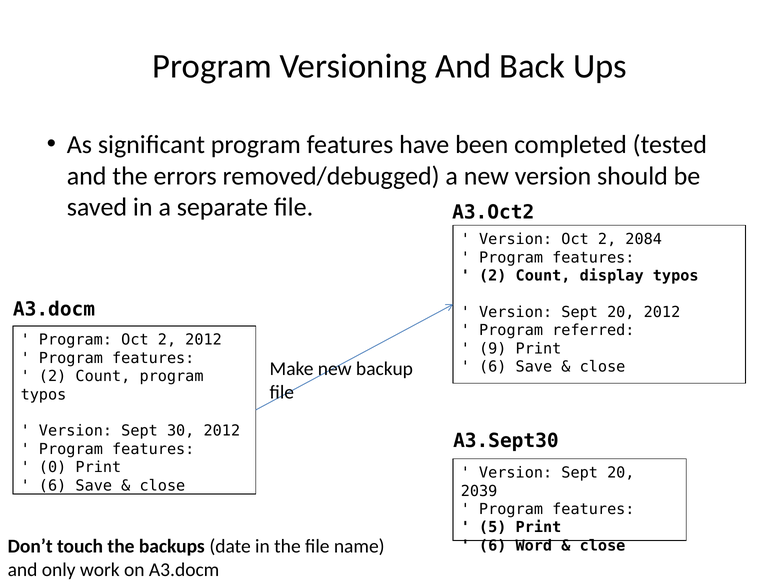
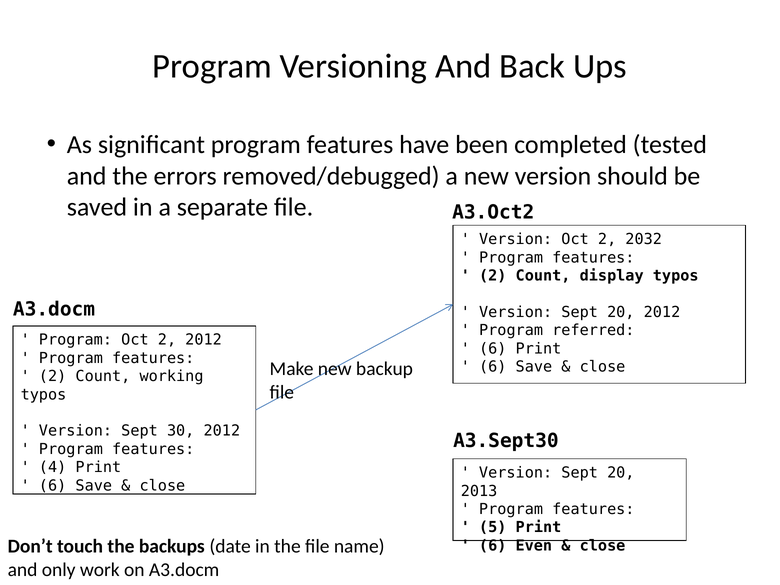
2084: 2084 -> 2032
9 at (493, 349): 9 -> 6
Count program: program -> working
0: 0 -> 4
2039: 2039 -> 2013
Word: Word -> Even
